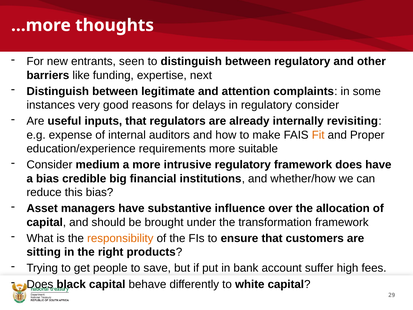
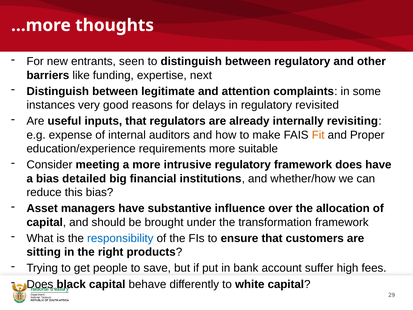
regulatory consider: consider -> revisited
medium: medium -> meeting
credible: credible -> detailed
responsibility colour: orange -> blue
